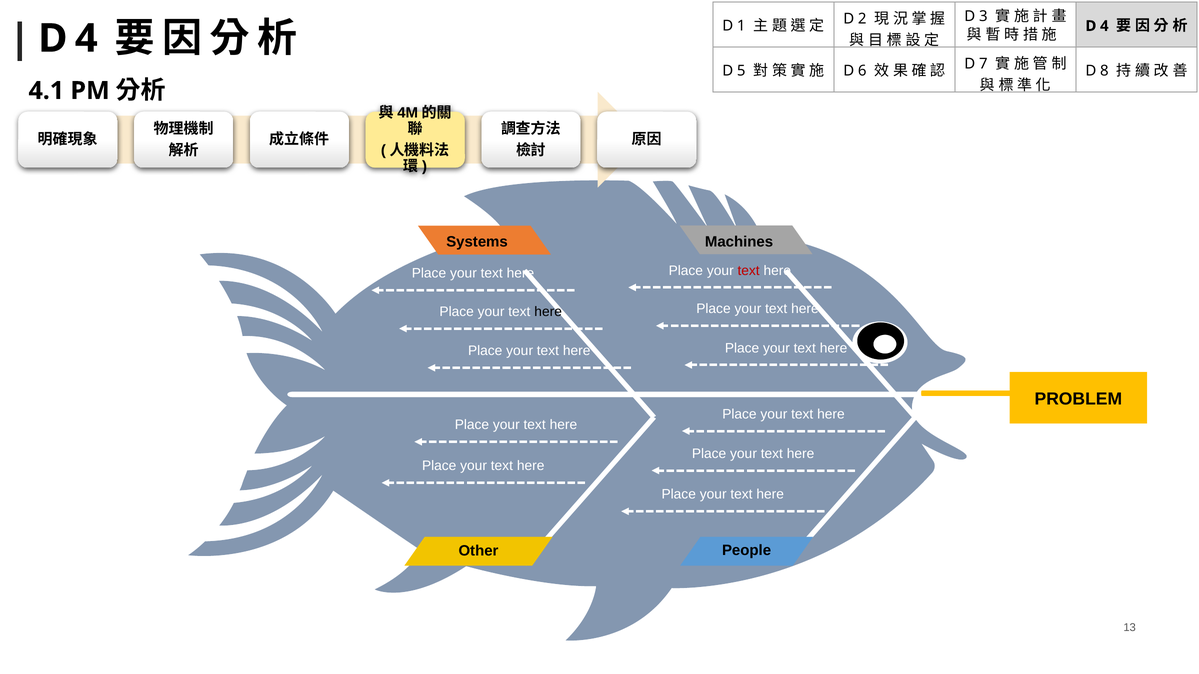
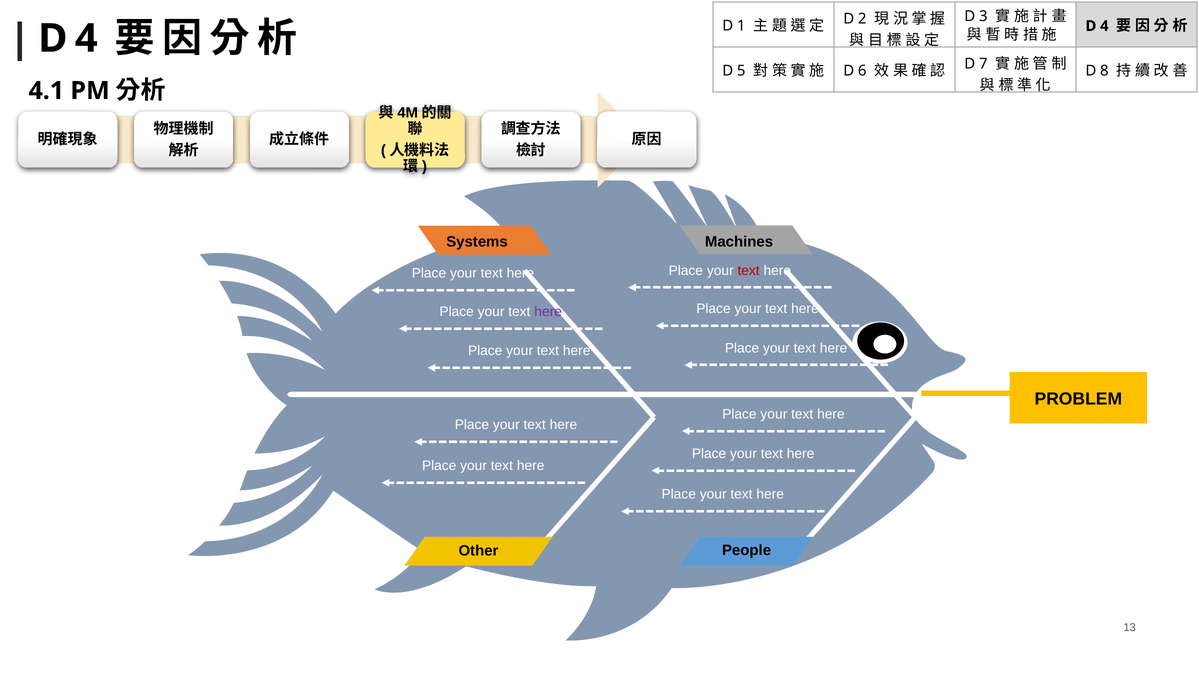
here at (548, 312) colour: black -> purple
